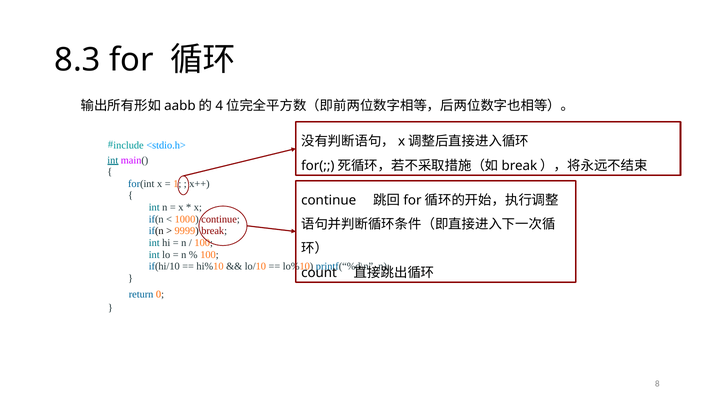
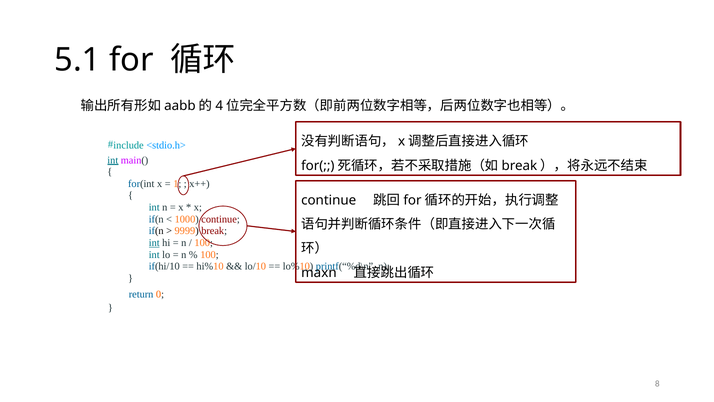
8.3: 8.3 -> 5.1
int at (154, 243) underline: none -> present
count: count -> maxn
